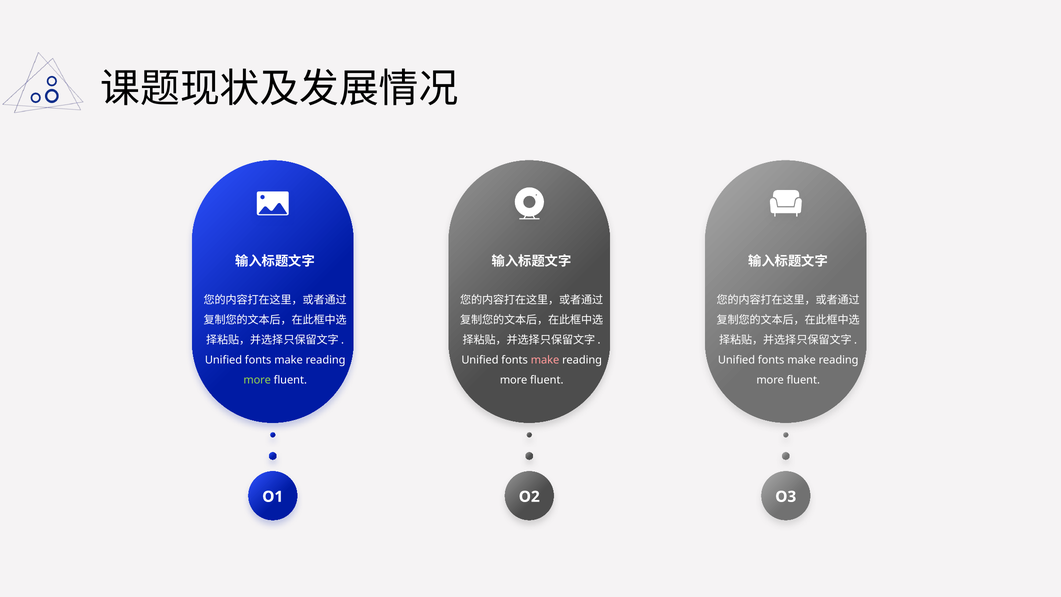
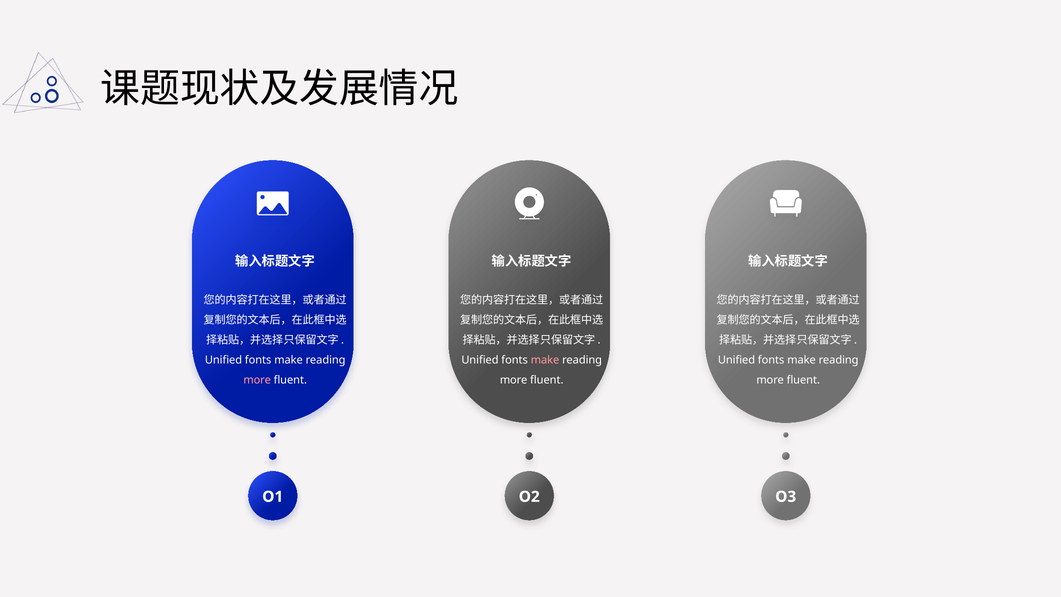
more at (257, 380) colour: light green -> pink
